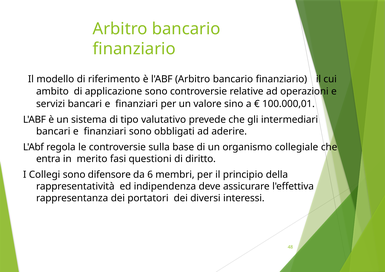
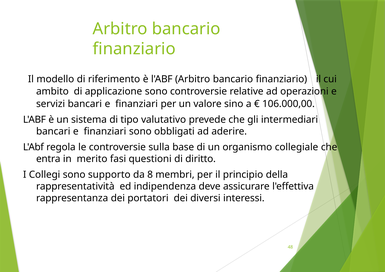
100.000,01: 100.000,01 -> 106.000,00
difensore: difensore -> supporto
6: 6 -> 8
